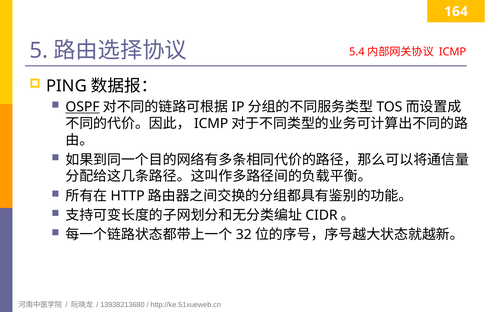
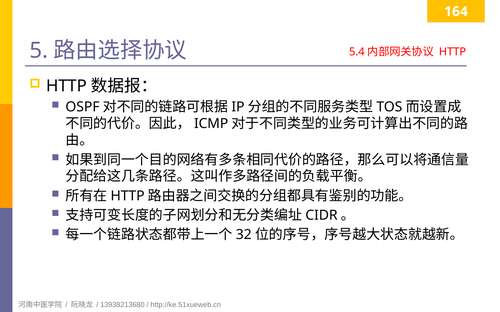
ICMP at (453, 52): ICMP -> HTTP
PING at (66, 86): PING -> HTTP
OSPF underline: present -> none
